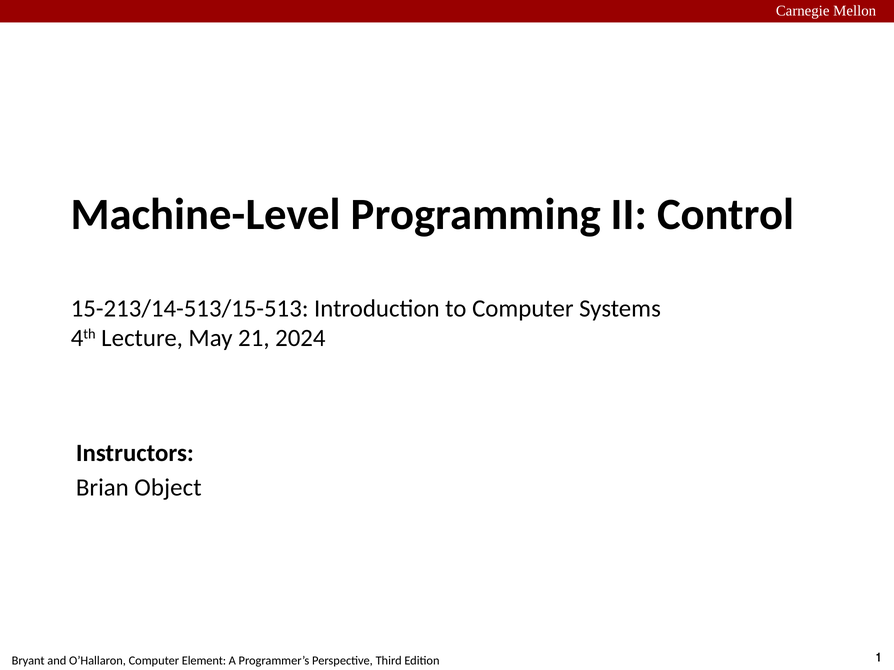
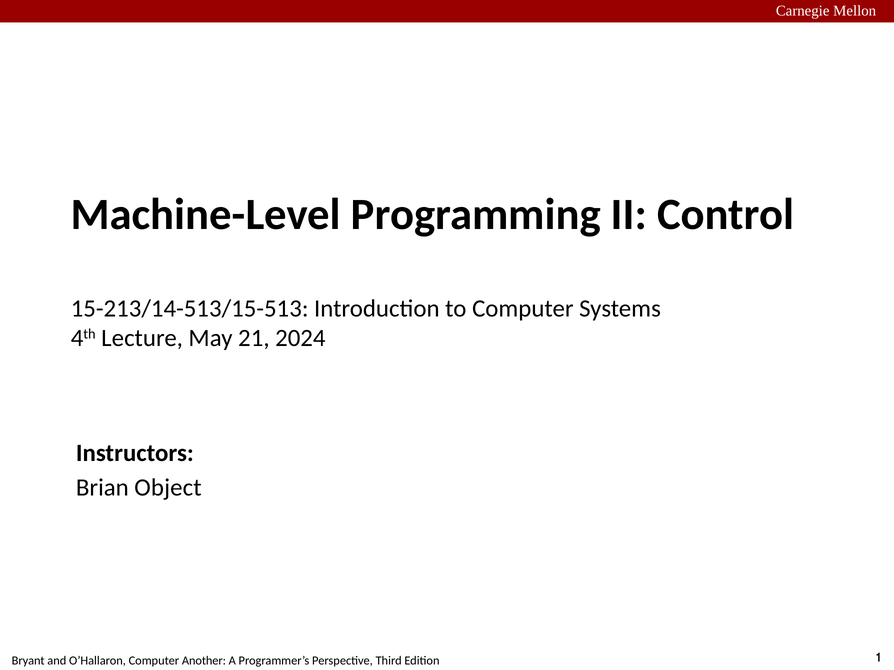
Element: Element -> Another
